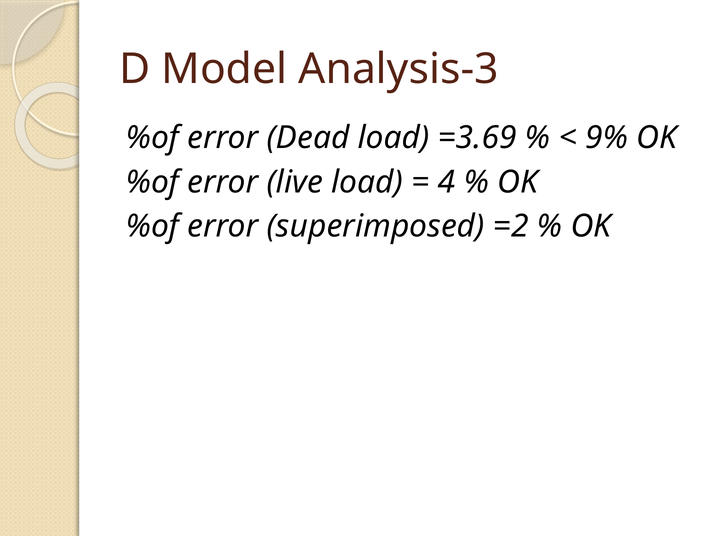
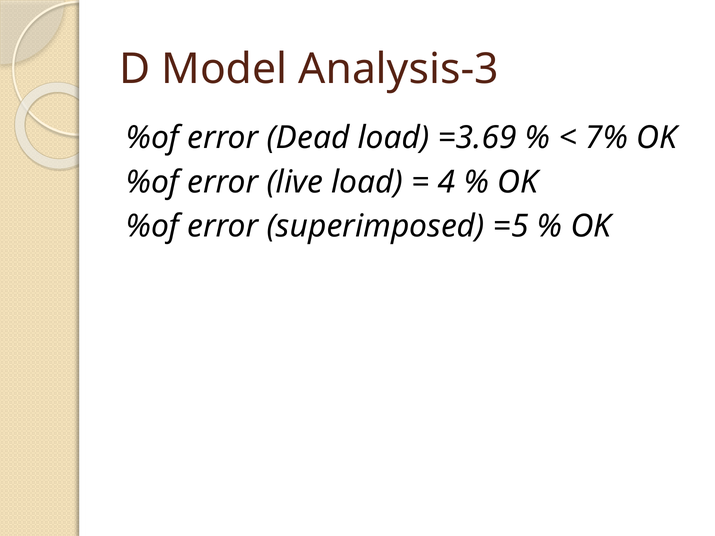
9%: 9% -> 7%
=2: =2 -> =5
